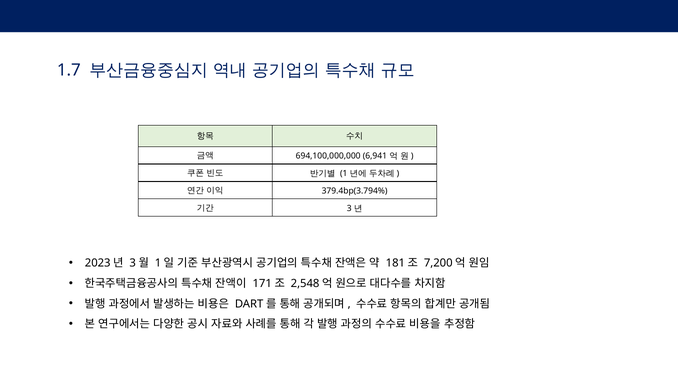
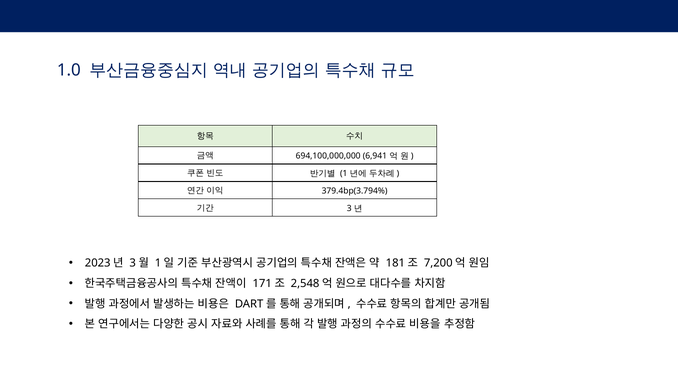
1.7: 1.7 -> 1.0
